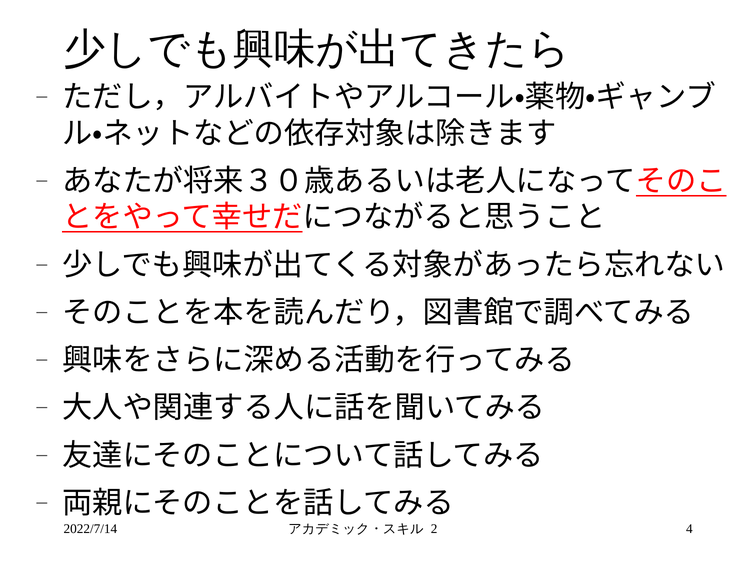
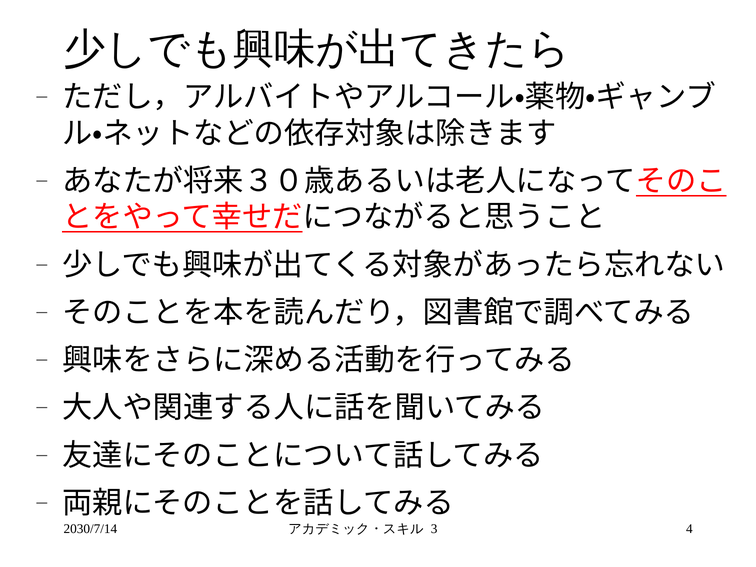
2022/7/14: 2022/7/14 -> 2030/7/14
2: 2 -> 3
